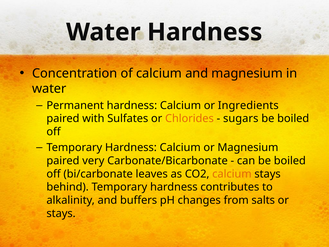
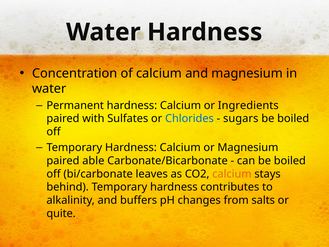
Chlorides colour: orange -> blue
very: very -> able
stays at (61, 213): stays -> quite
